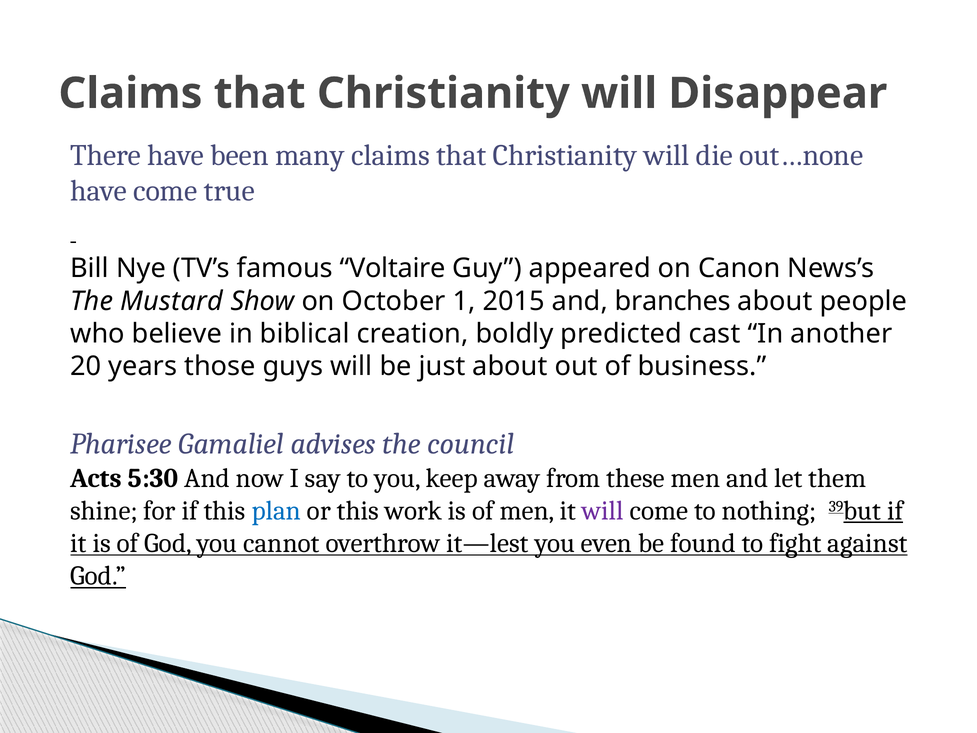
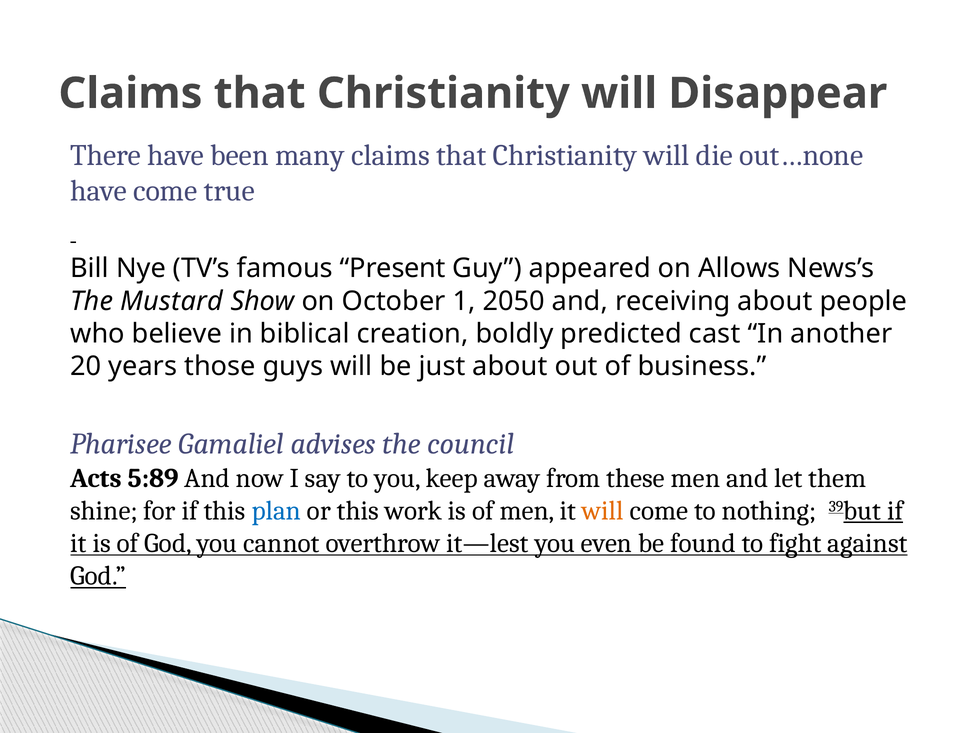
Voltaire: Voltaire -> Present
Canon: Canon -> Allows
2015: 2015 -> 2050
branches: branches -> receiving
5:30: 5:30 -> 5:89
will at (603, 511) colour: purple -> orange
